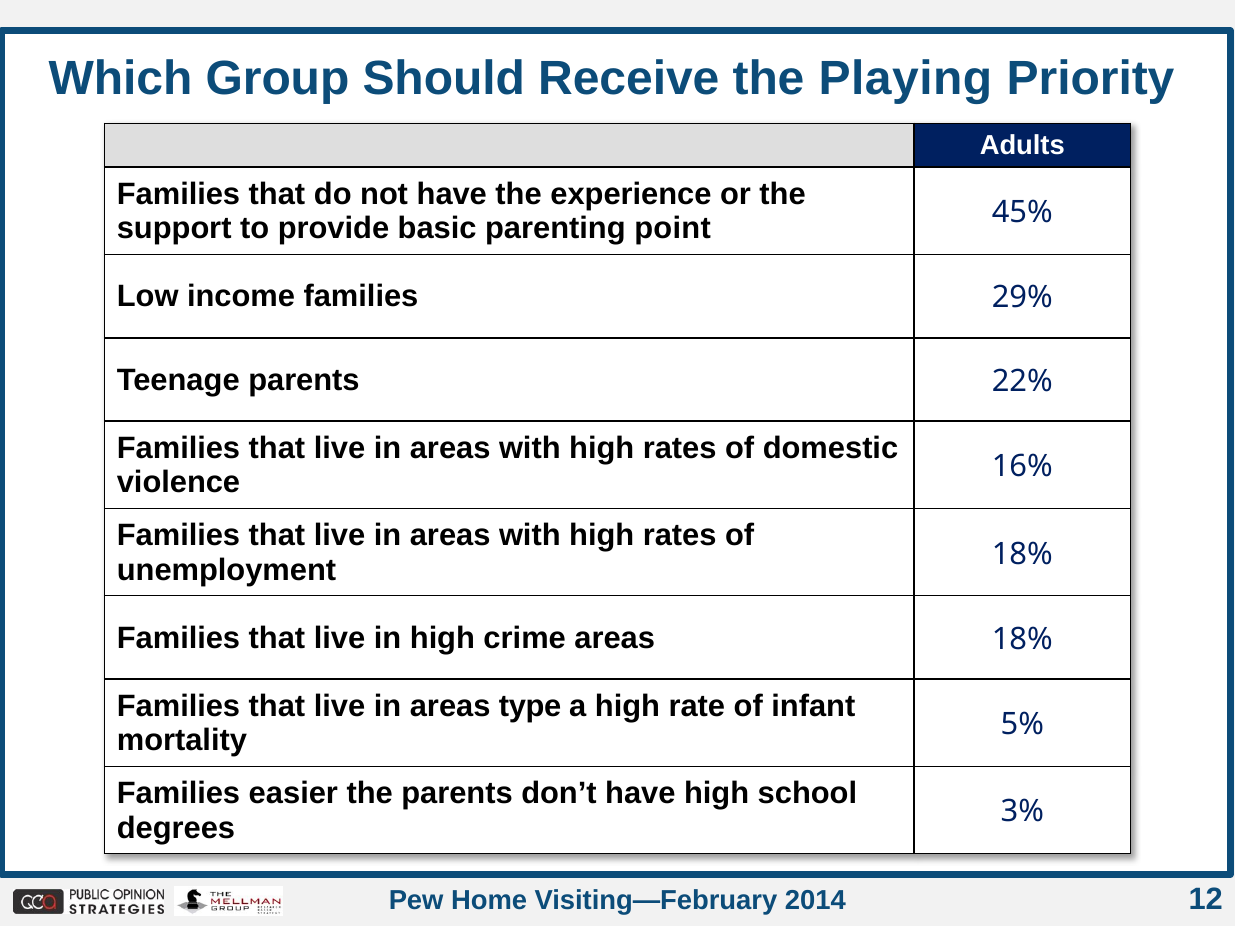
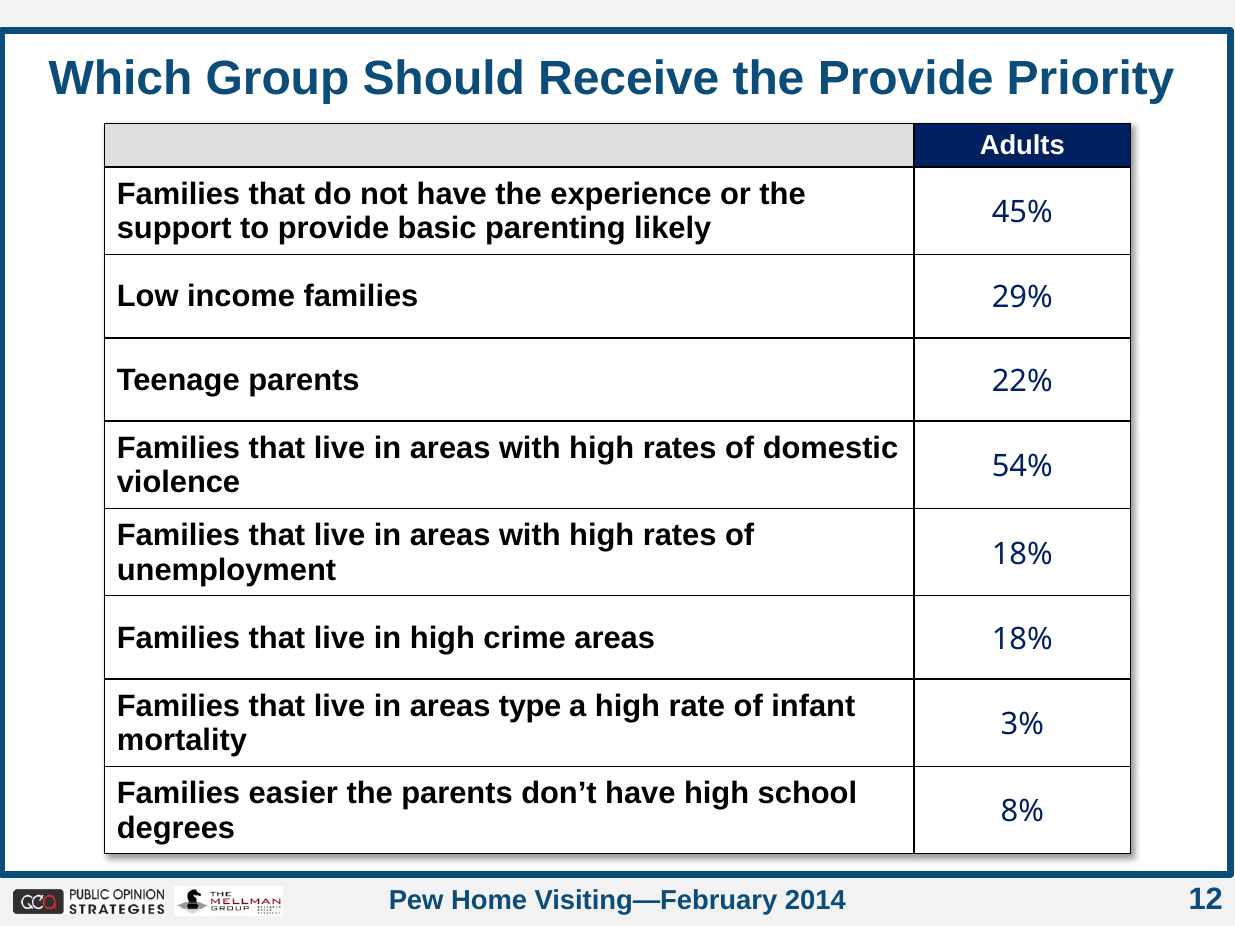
the Playing: Playing -> Provide
point: point -> likely
16%: 16% -> 54%
5%: 5% -> 3%
3%: 3% -> 8%
